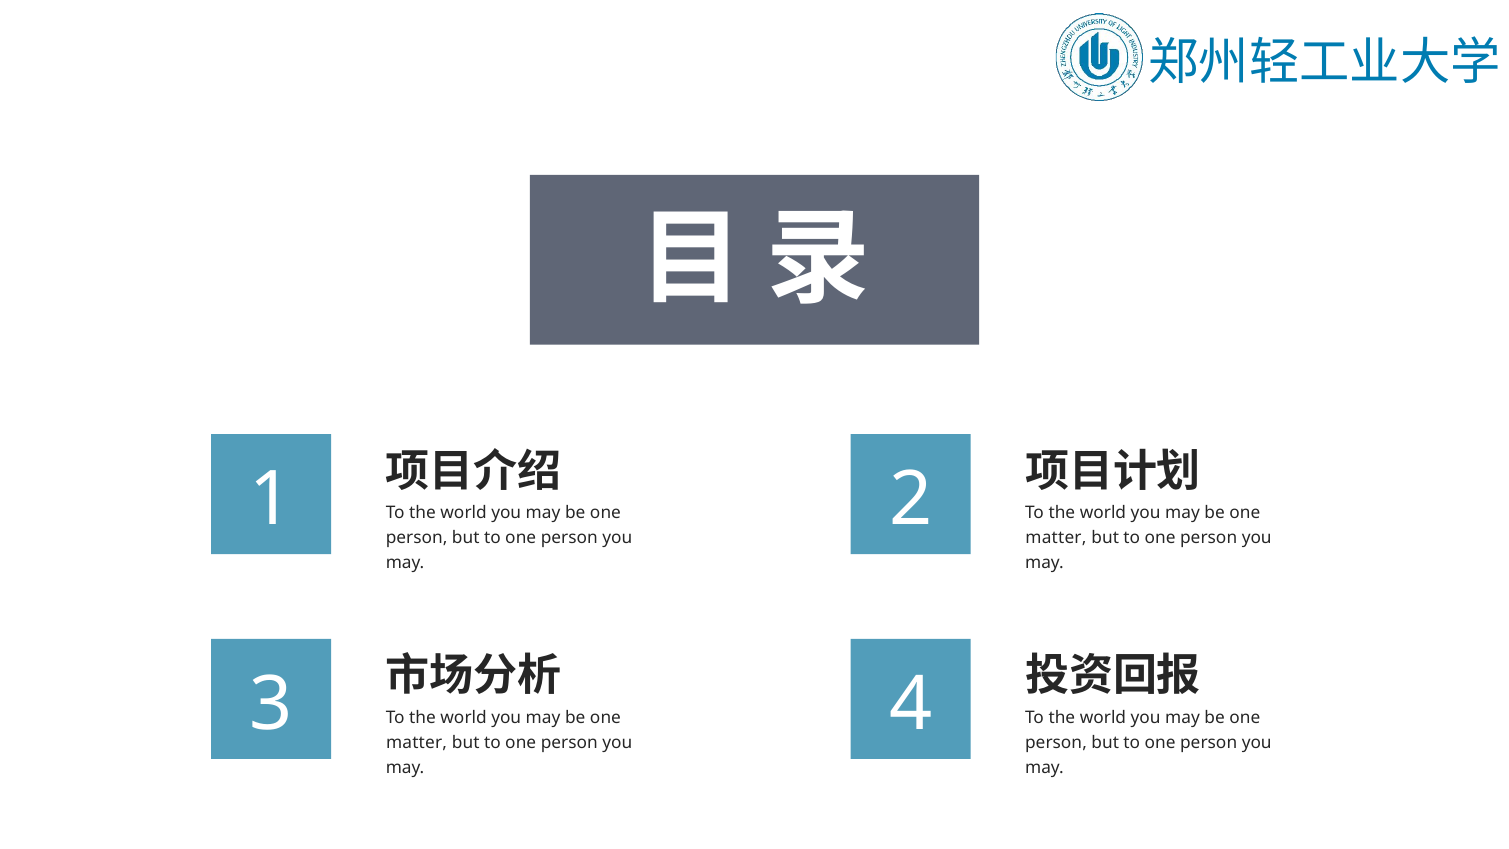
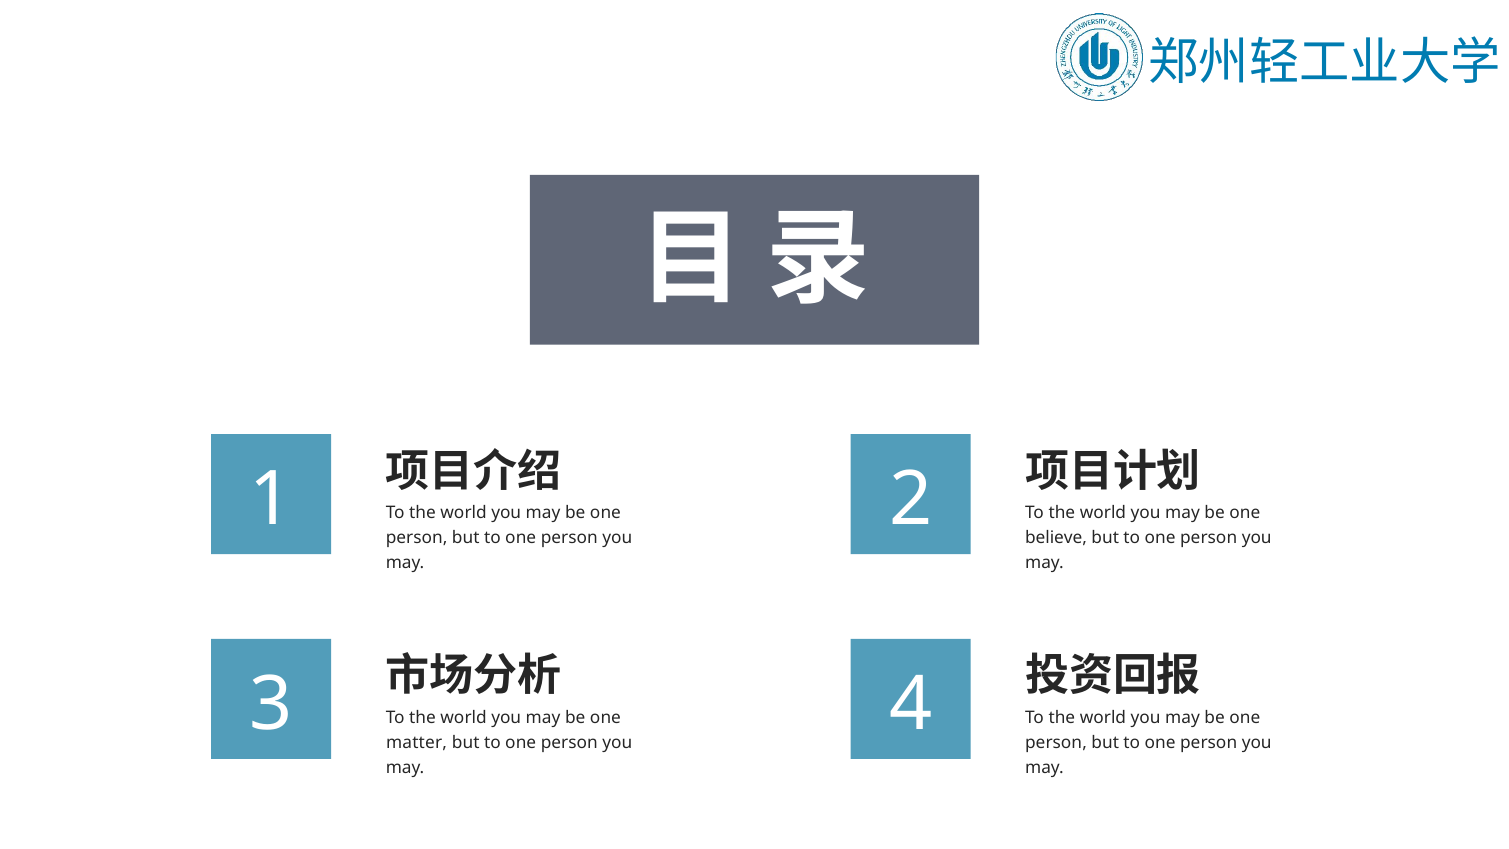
matter at (1056, 538): matter -> believe
